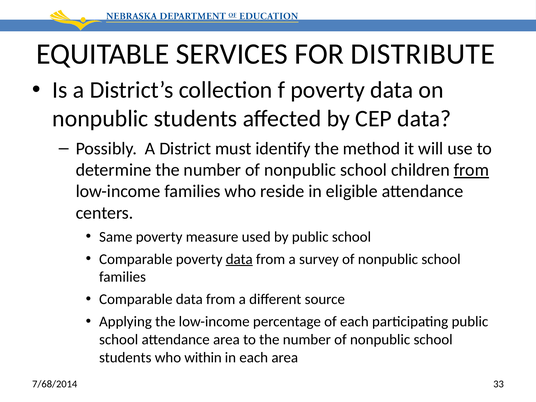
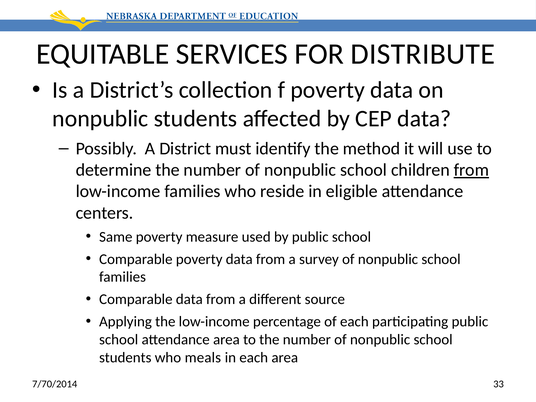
data at (239, 259) underline: present -> none
within: within -> meals
7/68/2014: 7/68/2014 -> 7/70/2014
